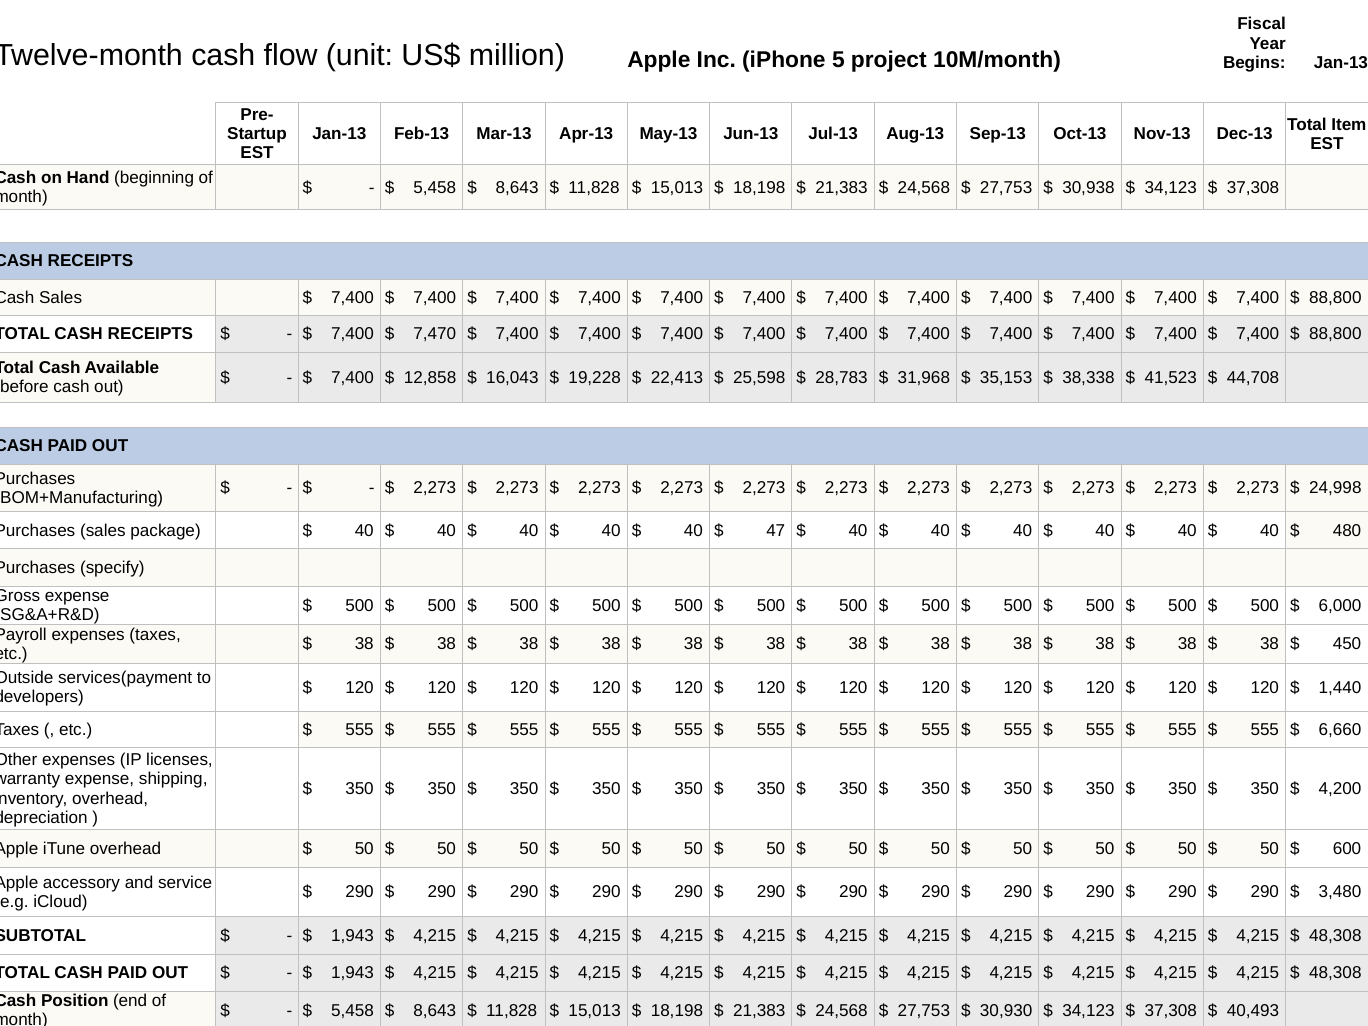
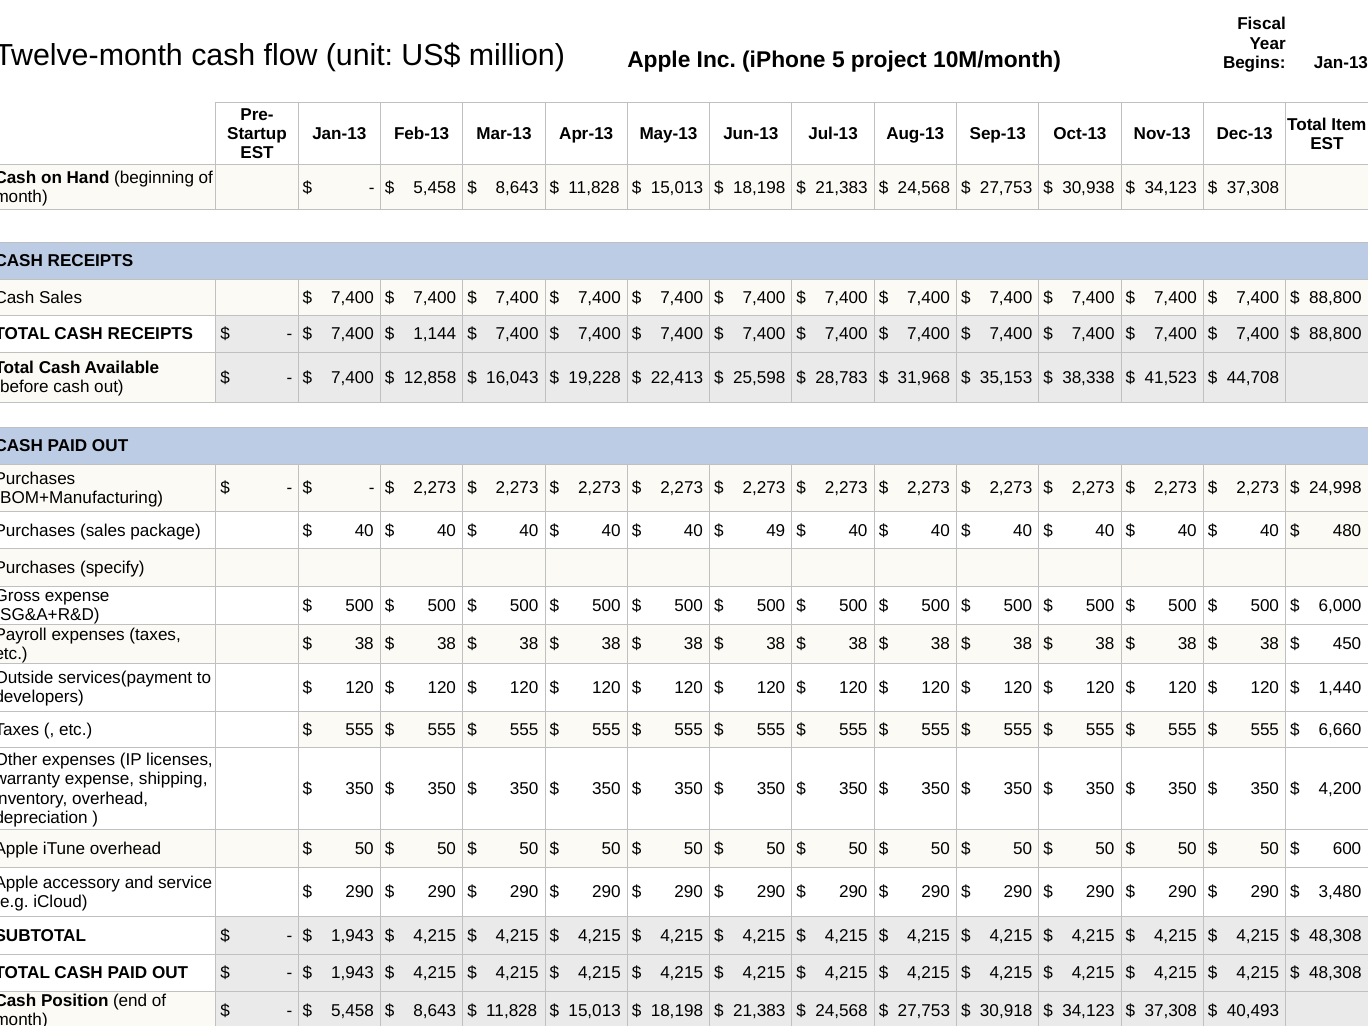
7,470: 7,470 -> 1,144
47: 47 -> 49
30,930: 30,930 -> 30,918
